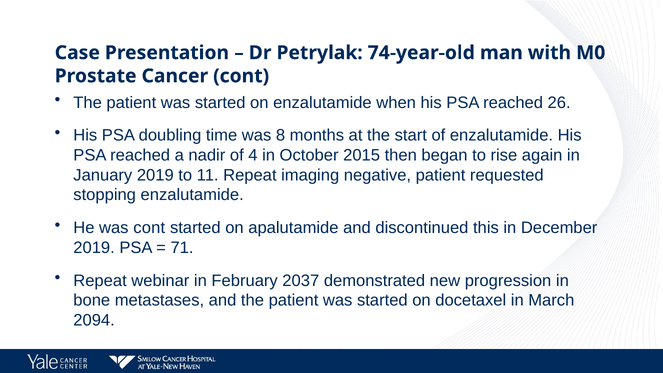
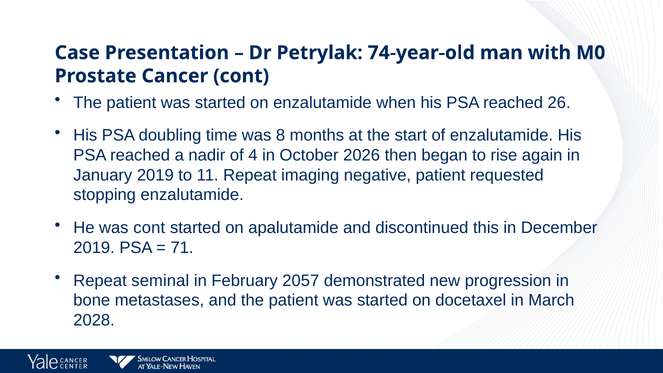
2015: 2015 -> 2026
webinar: webinar -> seminal
2037: 2037 -> 2057
2094: 2094 -> 2028
